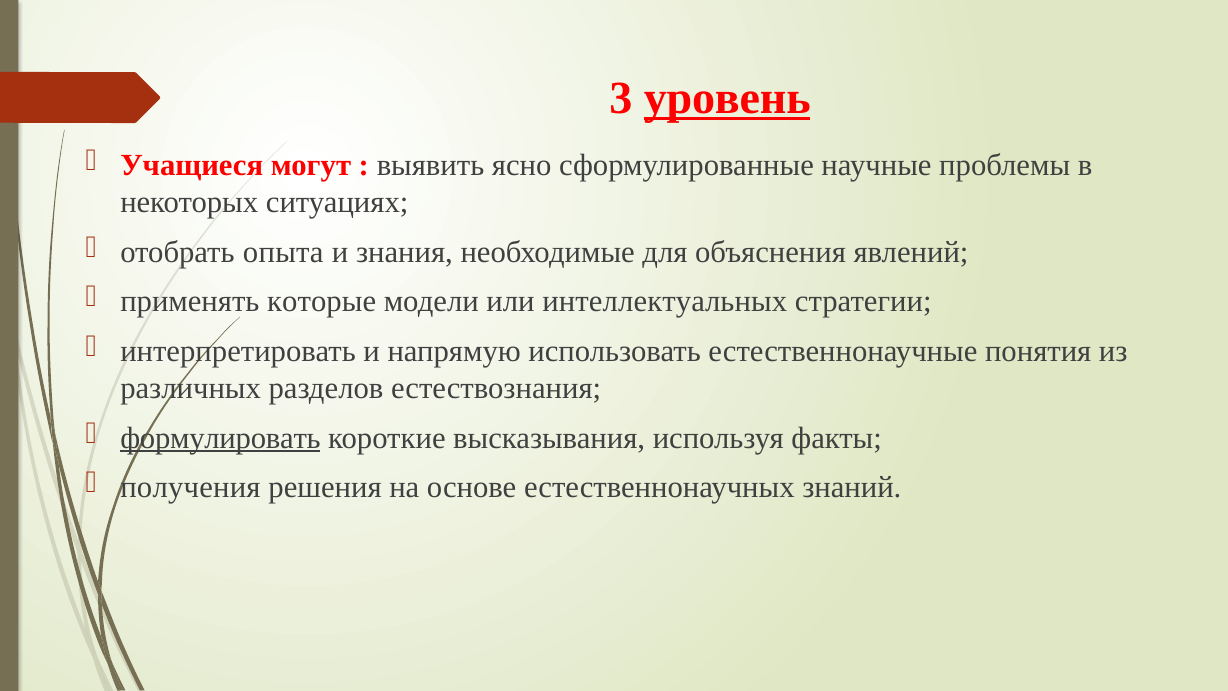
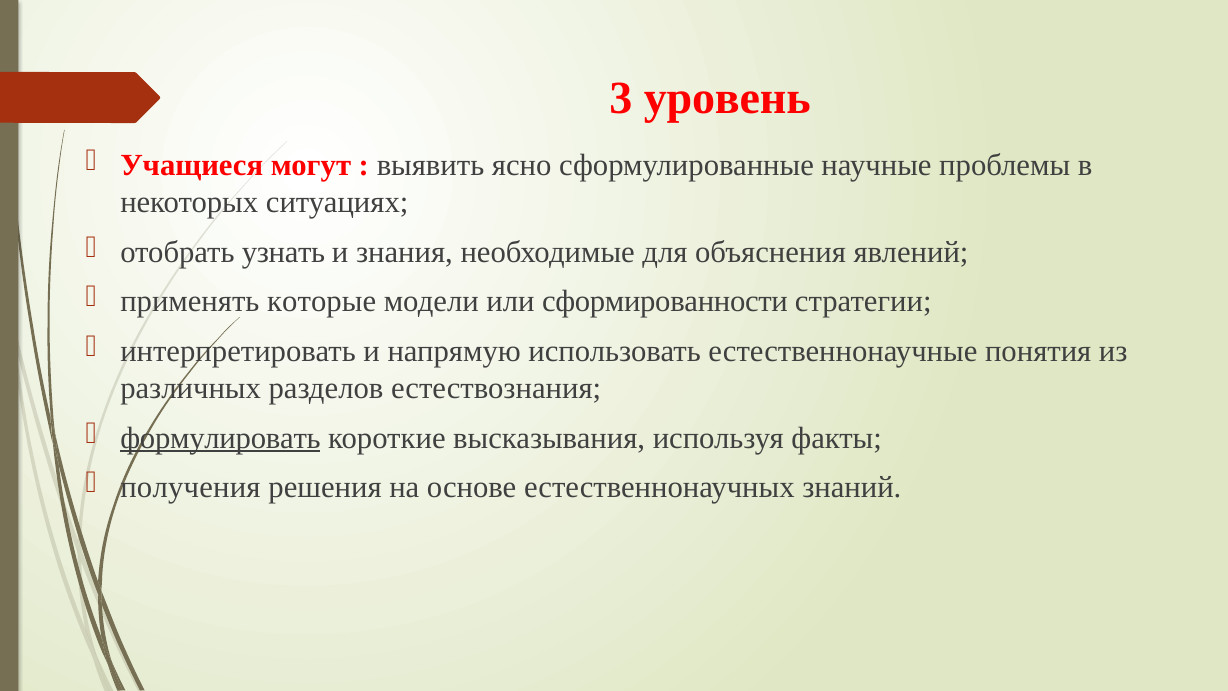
уровень underline: present -> none
опыта: опыта -> узнать
интеллектуальных: интеллектуальных -> сформированности
